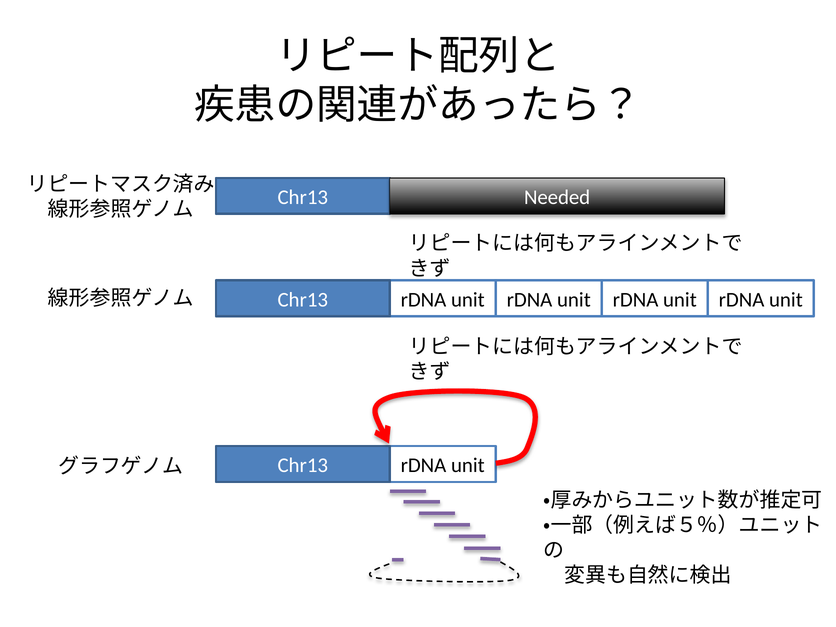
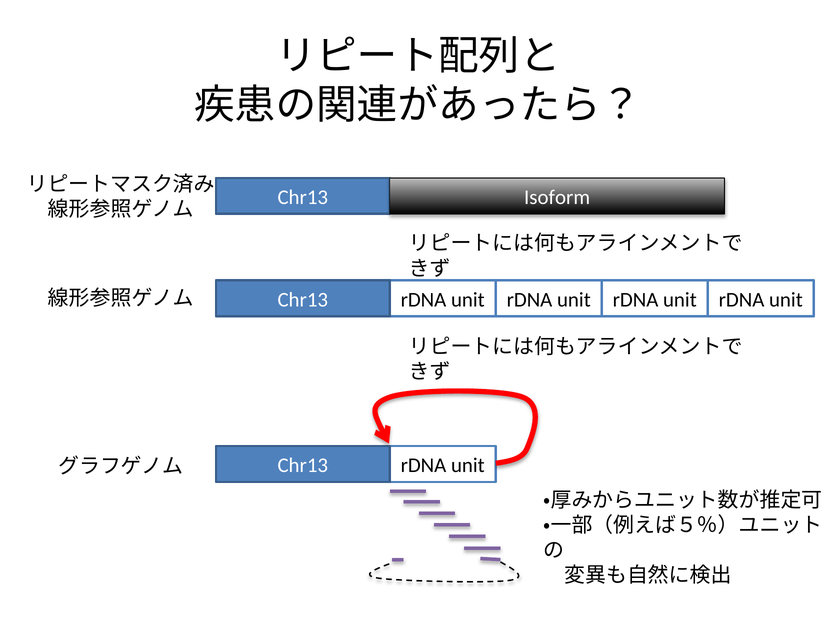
Needed: Needed -> Isoform
